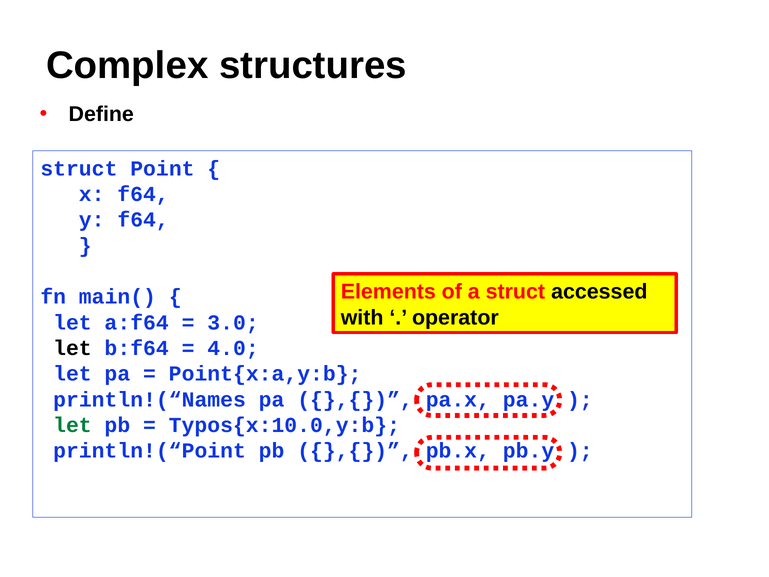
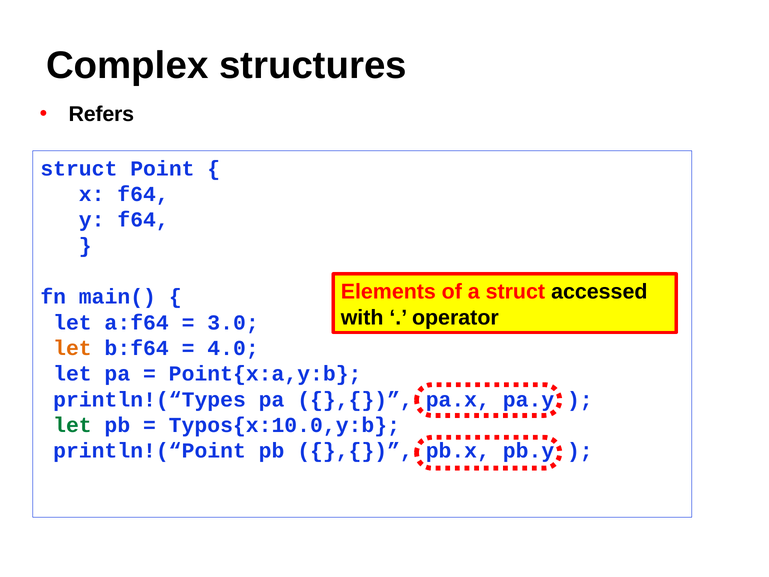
Define: Define -> Refers
let at (72, 348) colour: black -> orange
println!(“Names: println!(“Names -> println!(“Types
